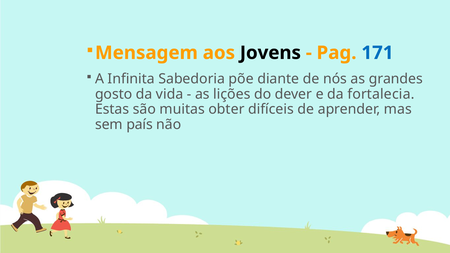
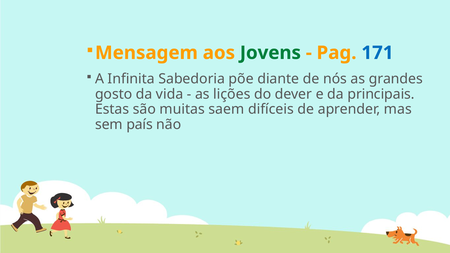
Jovens colour: black -> green
fortalecia: fortalecia -> principais
obter: obter -> saem
